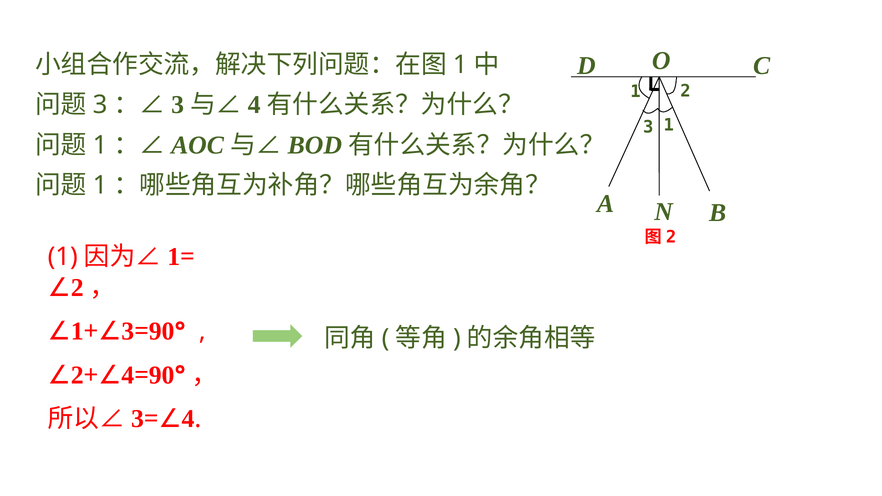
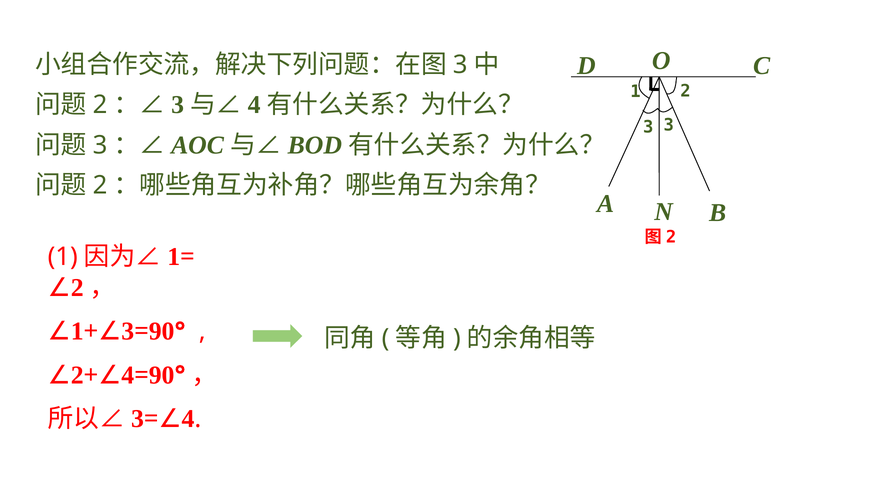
1 at (460, 65): 1 -> 3
3 at (100, 105): 3 -> 2
3 1: 1 -> 3
1 at (100, 145): 1 -> 3
1 at (100, 185): 1 -> 2
